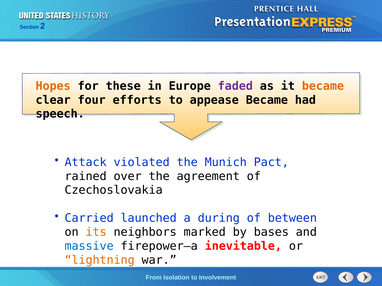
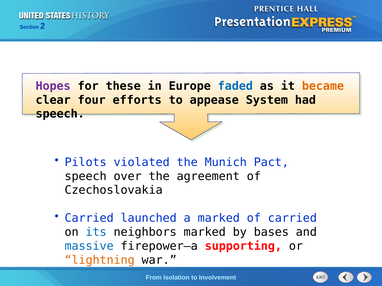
Hopes colour: orange -> purple
faded colour: purple -> blue
appease Became: Became -> System
Attack: Attack -> Pilots
rained at (86, 176): rained -> speech
a during: during -> marked
of between: between -> carried
its colour: orange -> blue
inevitable: inevitable -> supporting
